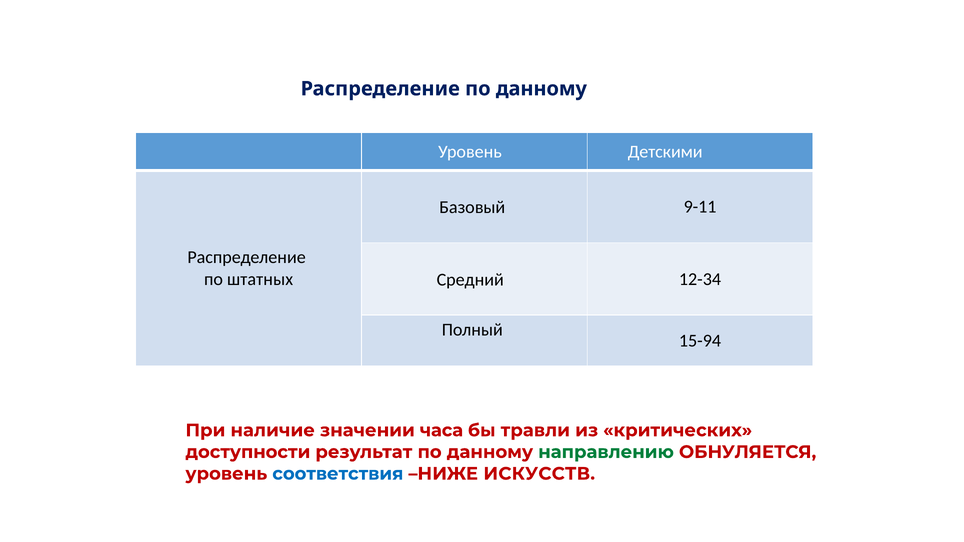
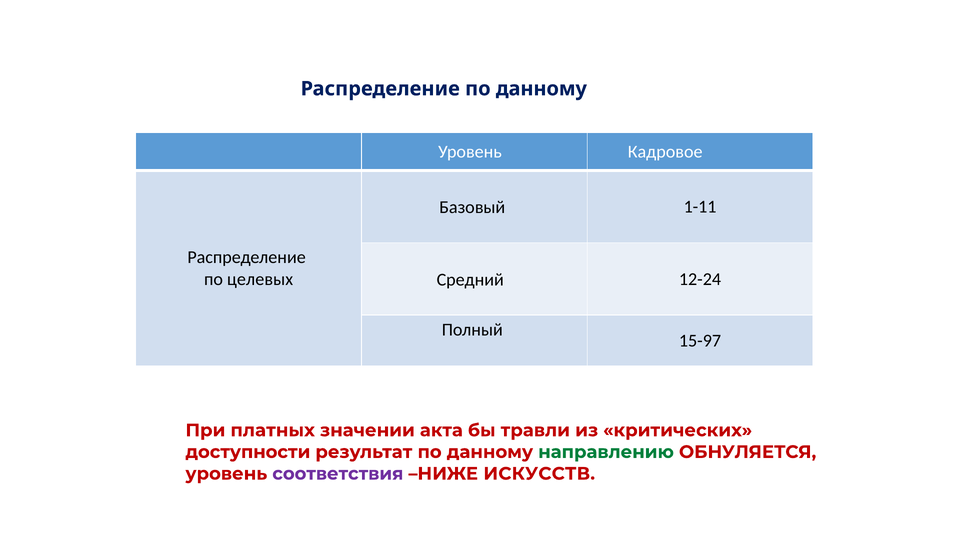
Детскими: Детскими -> Кадровое
9-11: 9-11 -> 1-11
штатных: штатных -> целевых
12-34: 12-34 -> 12-24
15-94: 15-94 -> 15-97
наличие: наличие -> платных
часа: часа -> акта
соответствия colour: blue -> purple
